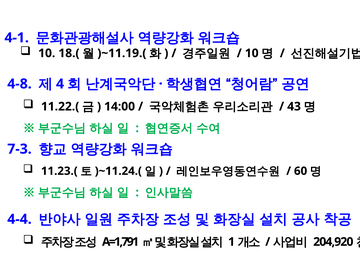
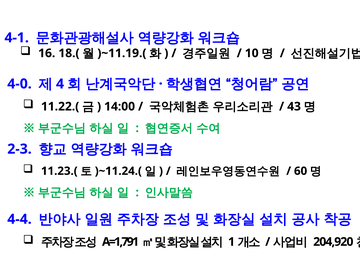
10 at (47, 53): 10 -> 16
4-8: 4-8 -> 4-0
7-3: 7-3 -> 2-3
